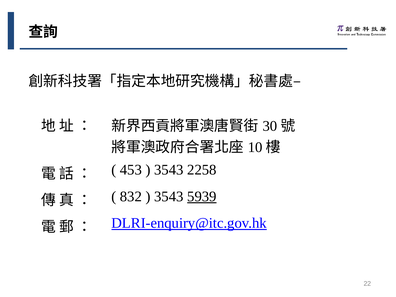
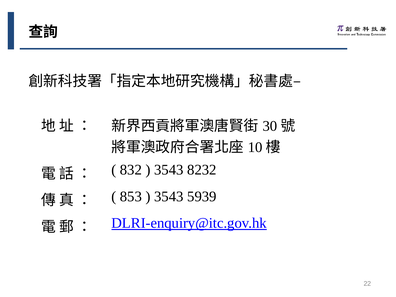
453: 453 -> 832
2258: 2258 -> 8232
832: 832 -> 853
5939 underline: present -> none
